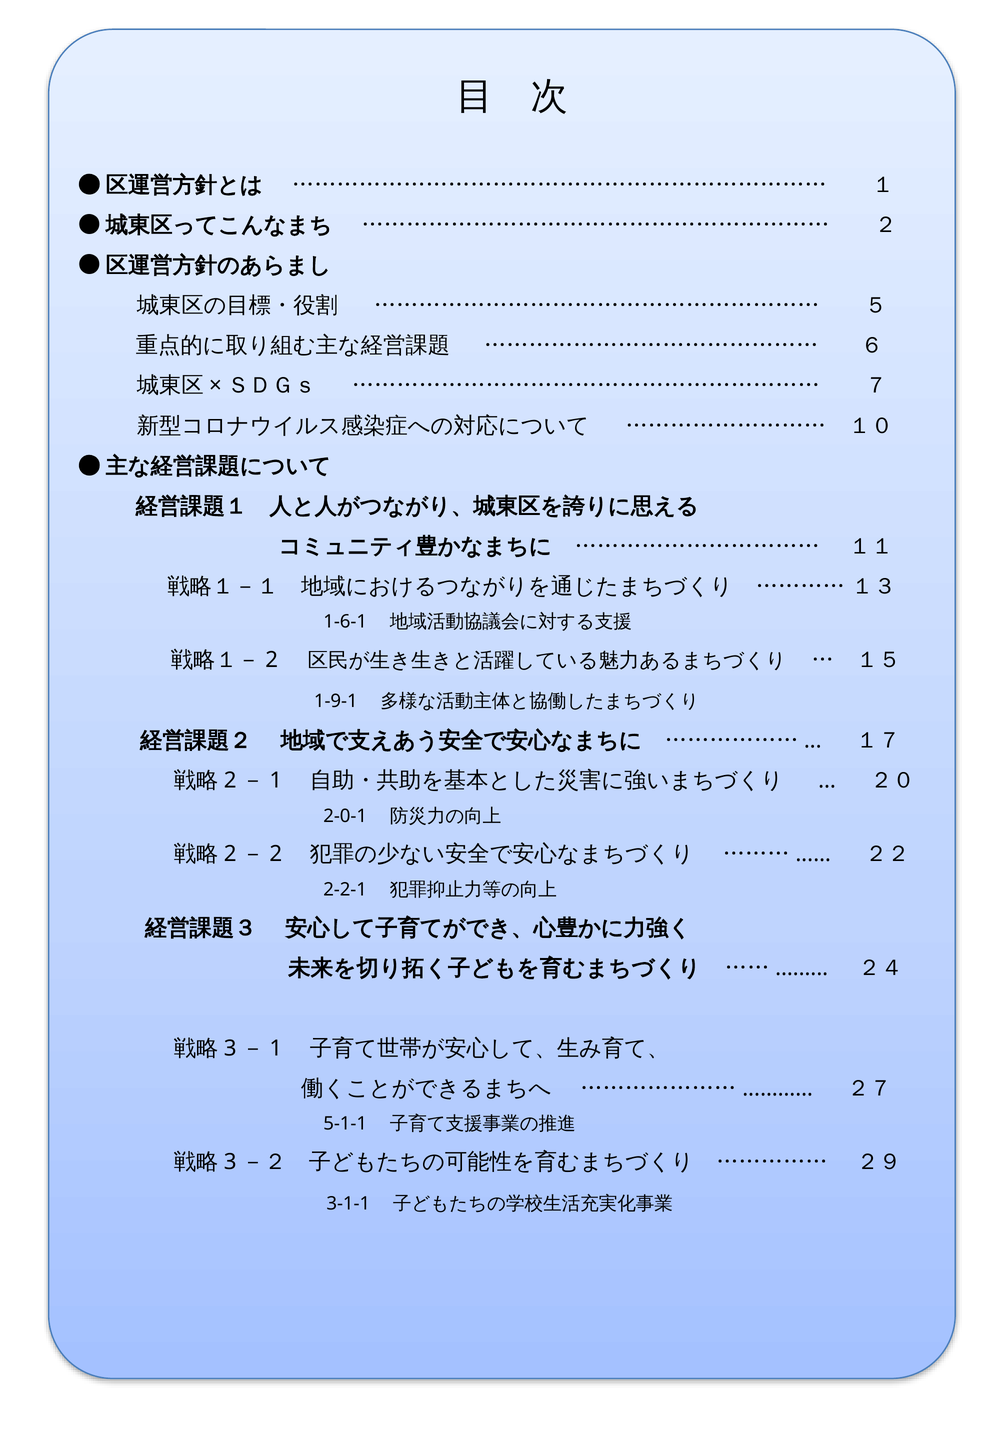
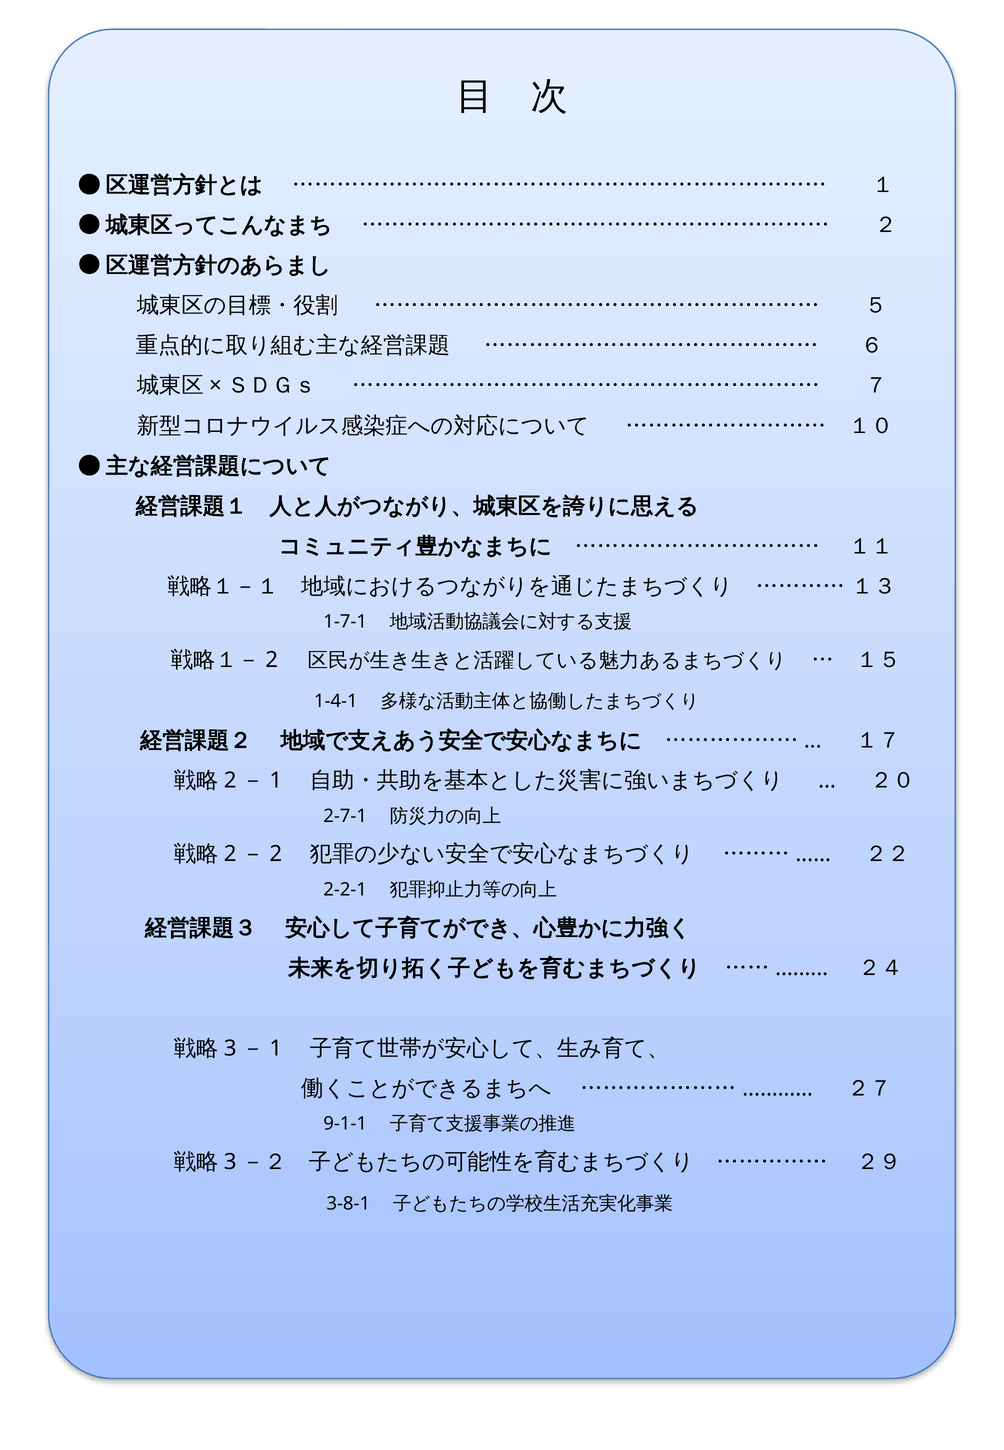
1-6-1: 1-6-1 -> 1-7-1
1-9-1: 1-9-1 -> 1-4-1
2-0-1: 2-0-1 -> 2-7-1
5-1-1: 5-1-1 -> 9-1-1
3-1-1: 3-1-1 -> 3-8-1
